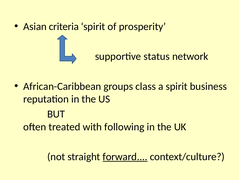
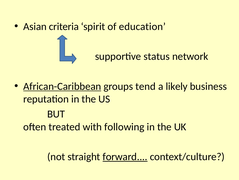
prosperity: prosperity -> education
African-Caribbean underline: none -> present
class: class -> tend
a spirit: spirit -> likely
